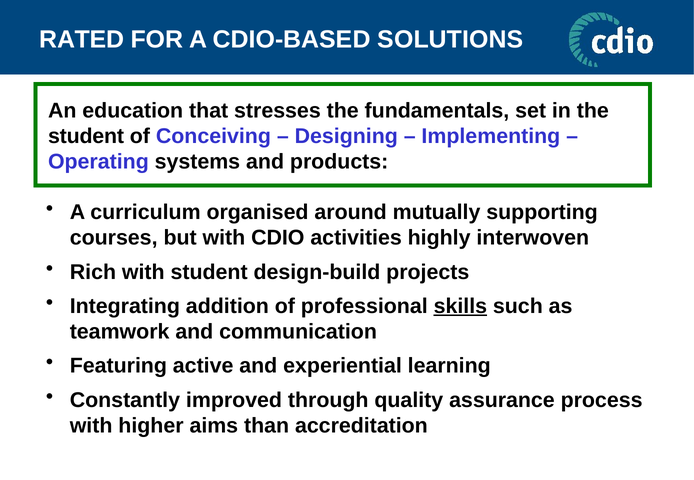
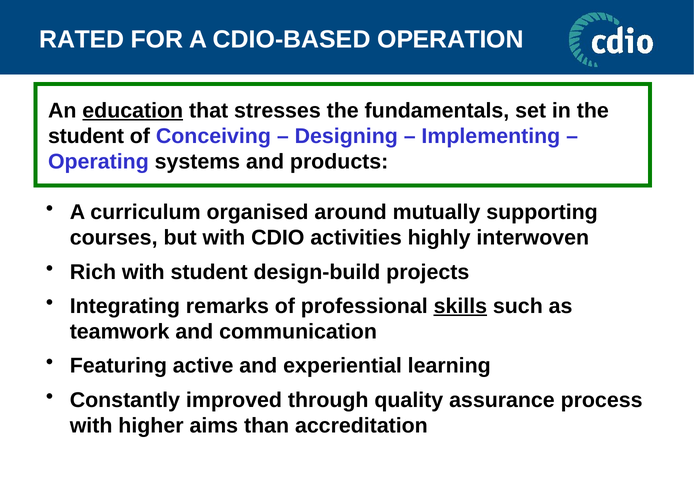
SOLUTIONS: SOLUTIONS -> OPERATION
education underline: none -> present
addition: addition -> remarks
